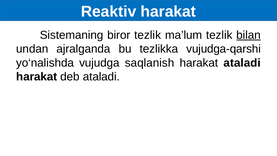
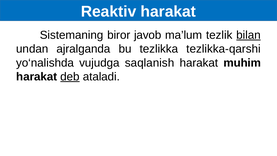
biror tezlik: tezlik -> javob
vujudga-qarshi: vujudga-qarshi -> tezlikka-qarshi
harakat ataladi: ataladi -> muhim
deb underline: none -> present
